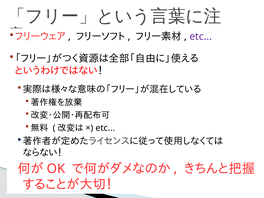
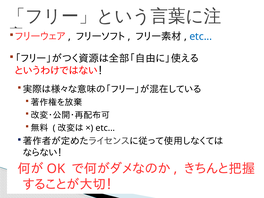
etc at (201, 37) colour: purple -> blue
